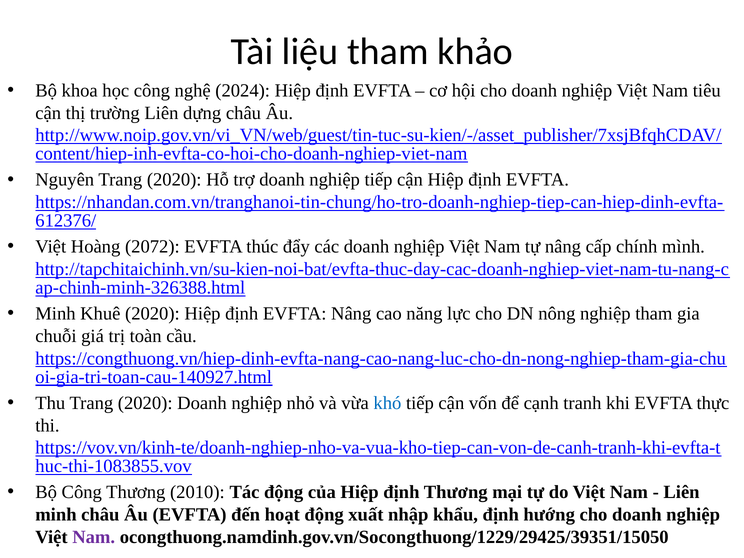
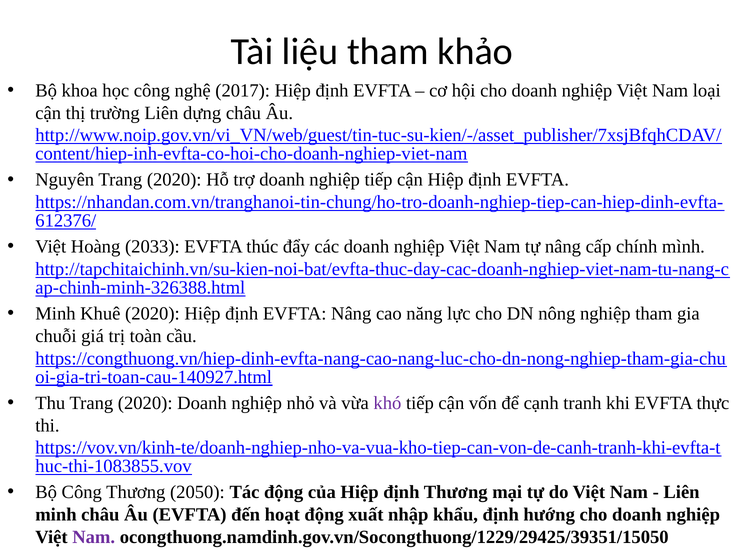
2024: 2024 -> 2017
tiêu: tiêu -> loại
2072: 2072 -> 2033
khó colour: blue -> purple
2010: 2010 -> 2050
